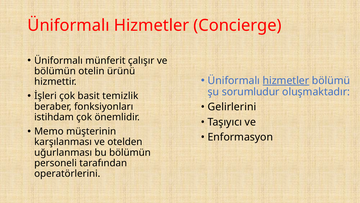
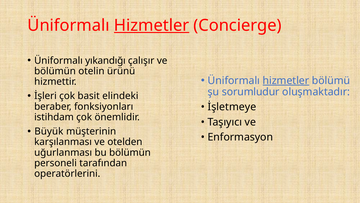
Hizmetler at (152, 25) underline: none -> present
münferit: münferit -> yıkandığı
temizlik: temizlik -> elindeki
Gelirlerini: Gelirlerini -> İşletmeye
Memo: Memo -> Büyük
